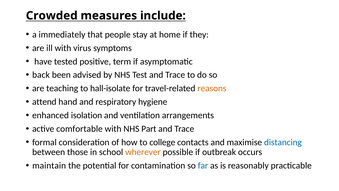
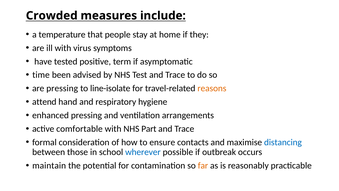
immediately: immediately -> temperature
back: back -> time
are teaching: teaching -> pressing
hall-isolate: hall-isolate -> line-isolate
enhanced isolation: isolation -> pressing
college: college -> ensure
wherever colour: orange -> blue
far colour: blue -> orange
